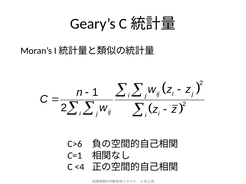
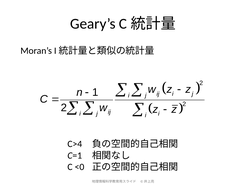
C>6: C>6 -> C>4
<4: <4 -> <0
